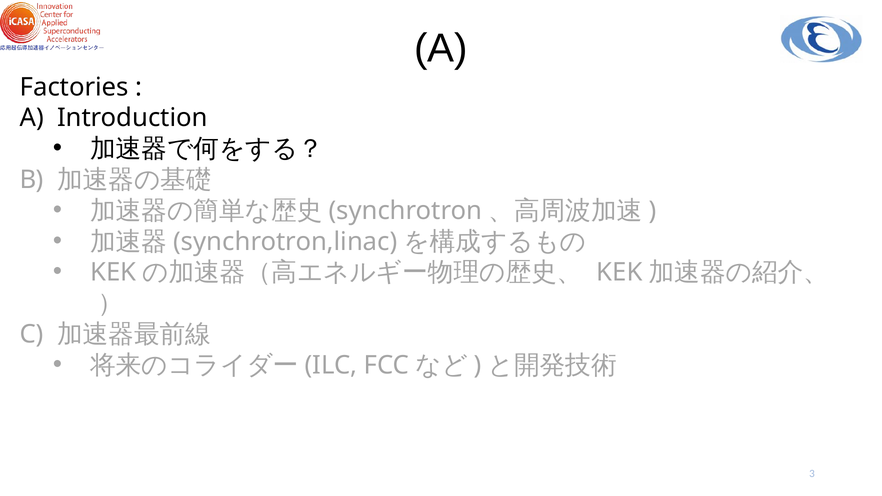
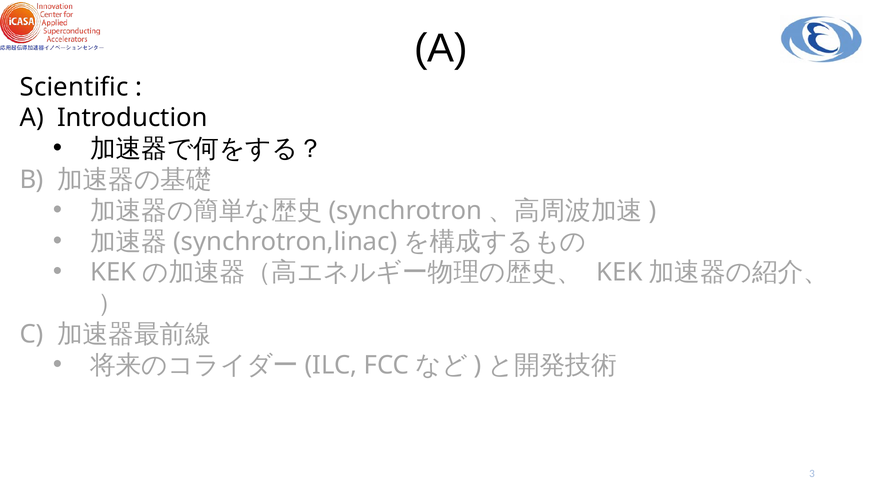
Factories: Factories -> Scientific
